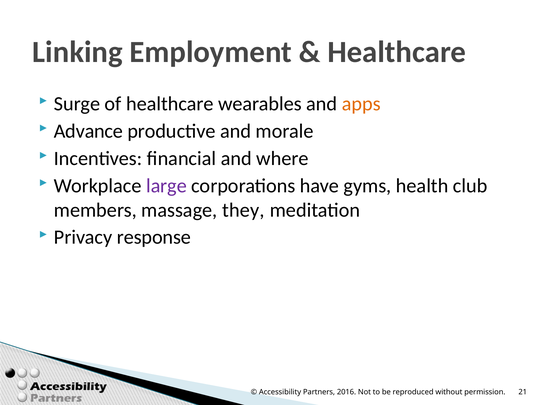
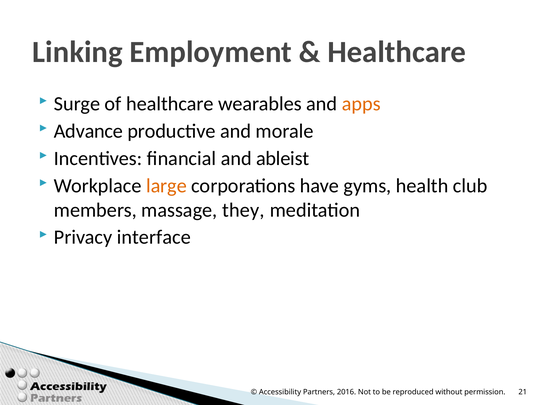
where: where -> ableist
large colour: purple -> orange
response: response -> interface
